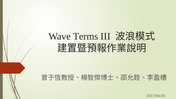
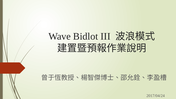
Terms: Terms -> Bidlot
